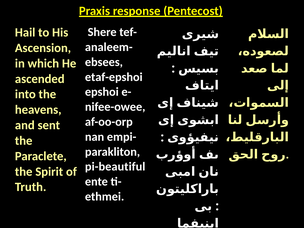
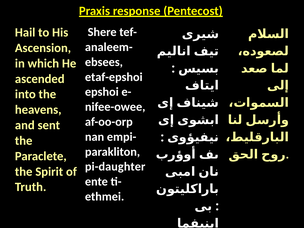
pi-beautiful: pi-beautiful -> pi-daughter
